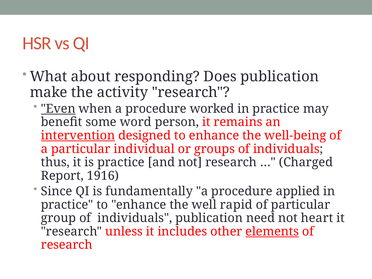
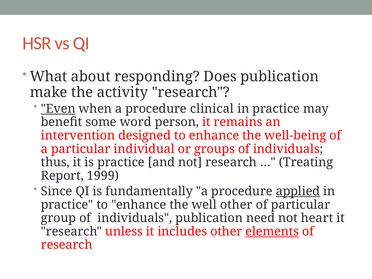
worked: worked -> clinical
intervention underline: present -> none
Charged: Charged -> Treating
1916: 1916 -> 1999
applied underline: none -> present
well rapid: rapid -> other
